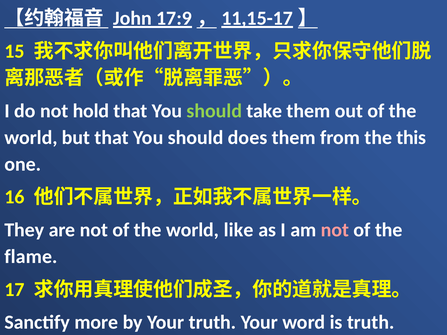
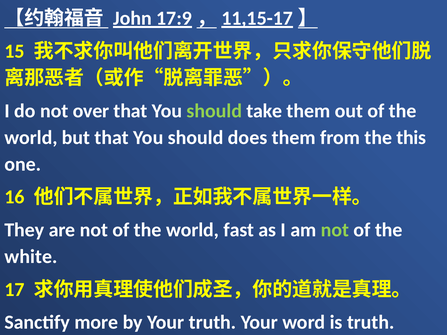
hold: hold -> over
like: like -> fast
not at (335, 230) colour: pink -> light green
flame: flame -> white
